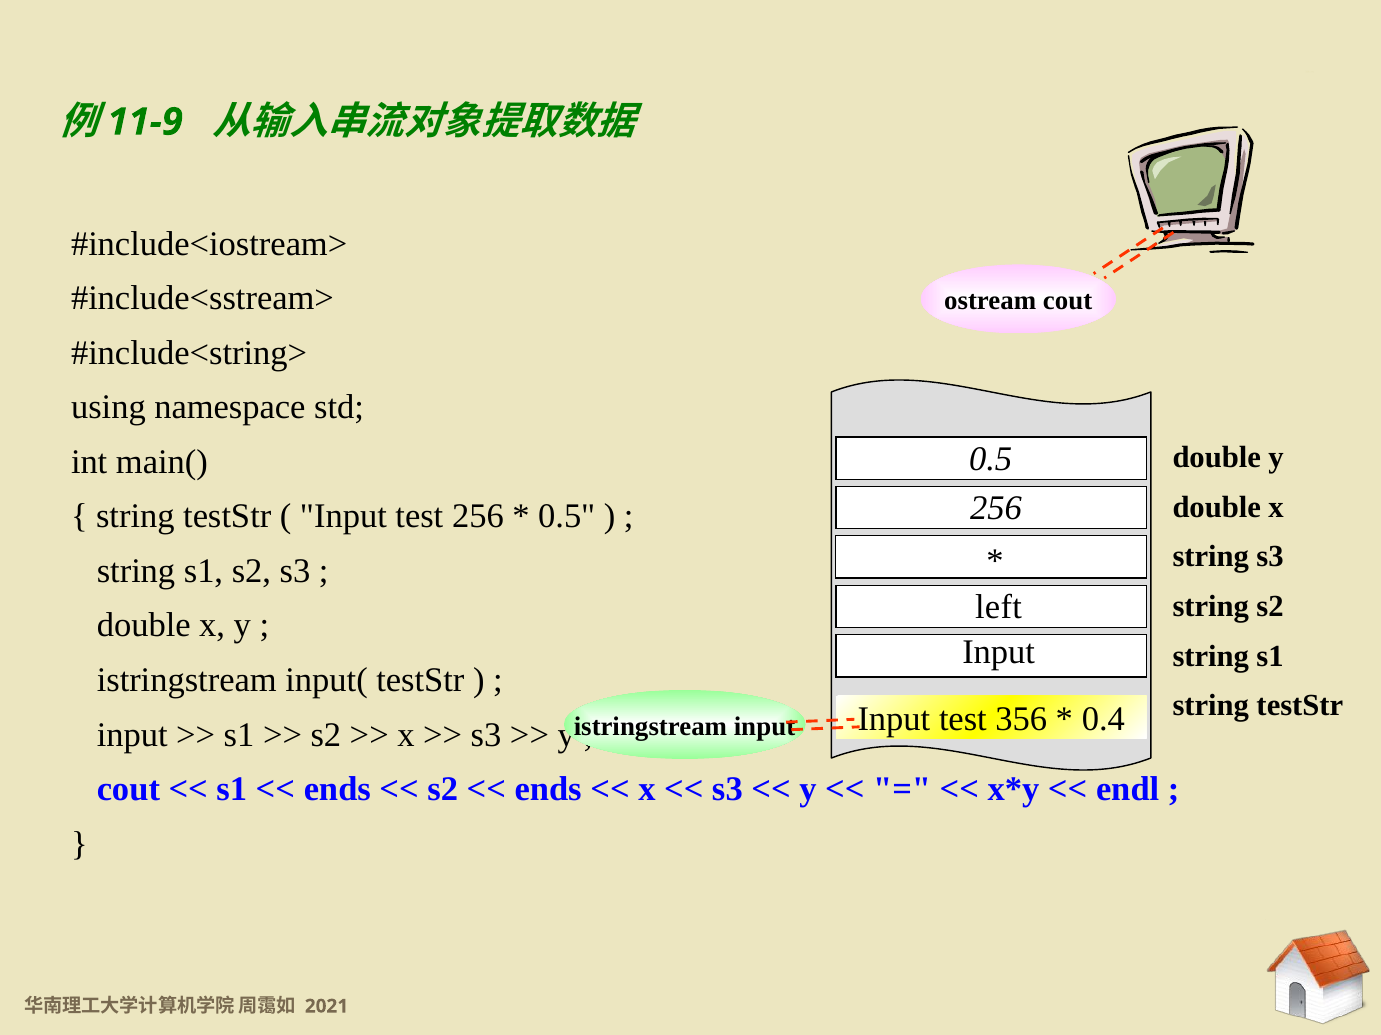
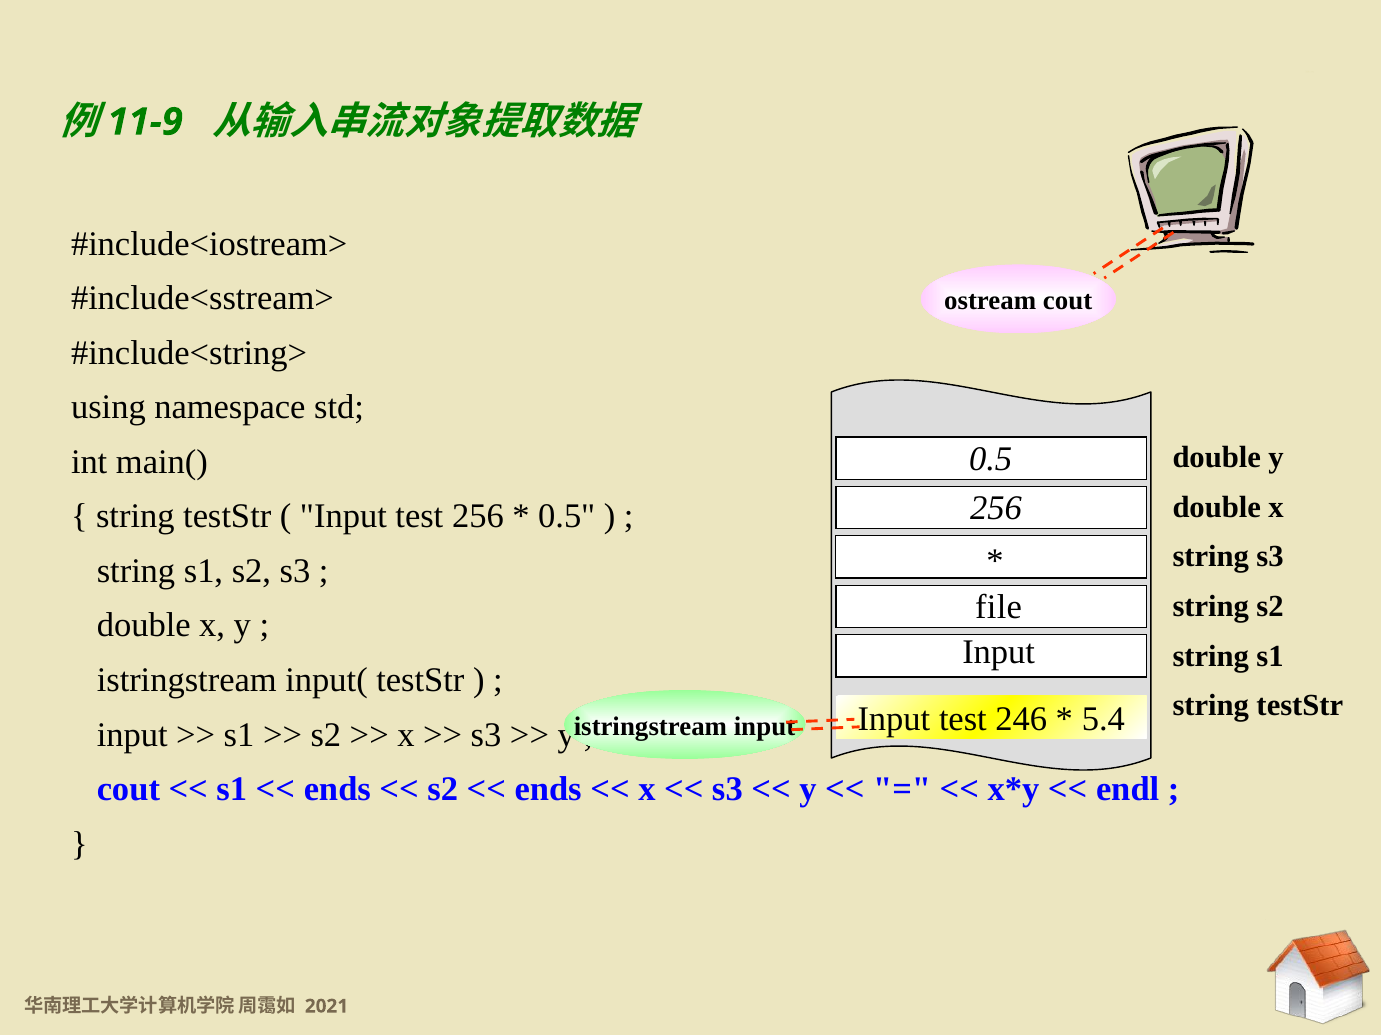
left: left -> file
356: 356 -> 246
0.4: 0.4 -> 5.4
